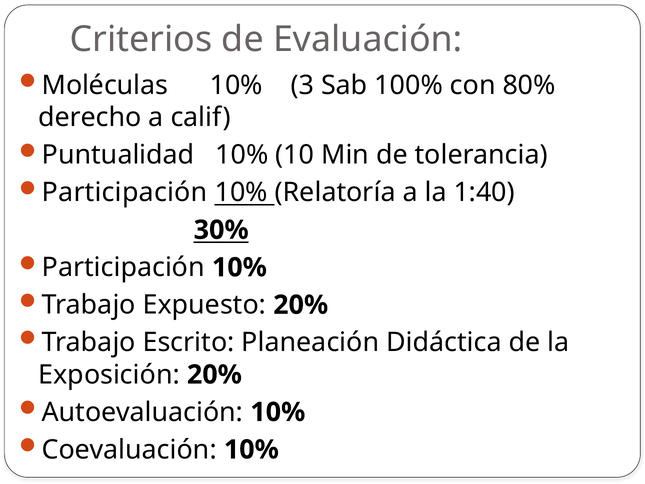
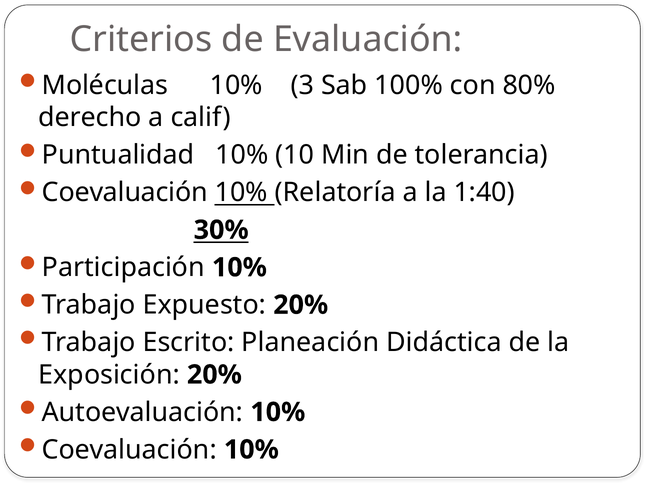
Participación at (125, 192): Participación -> Coevaluación
